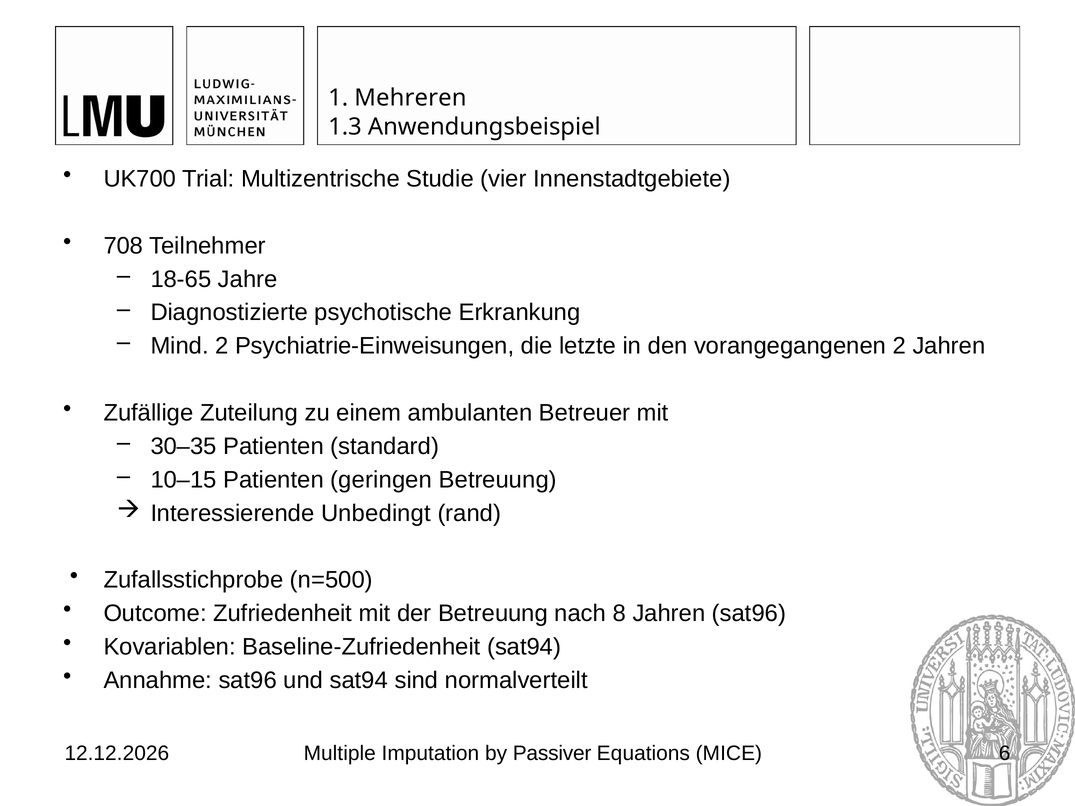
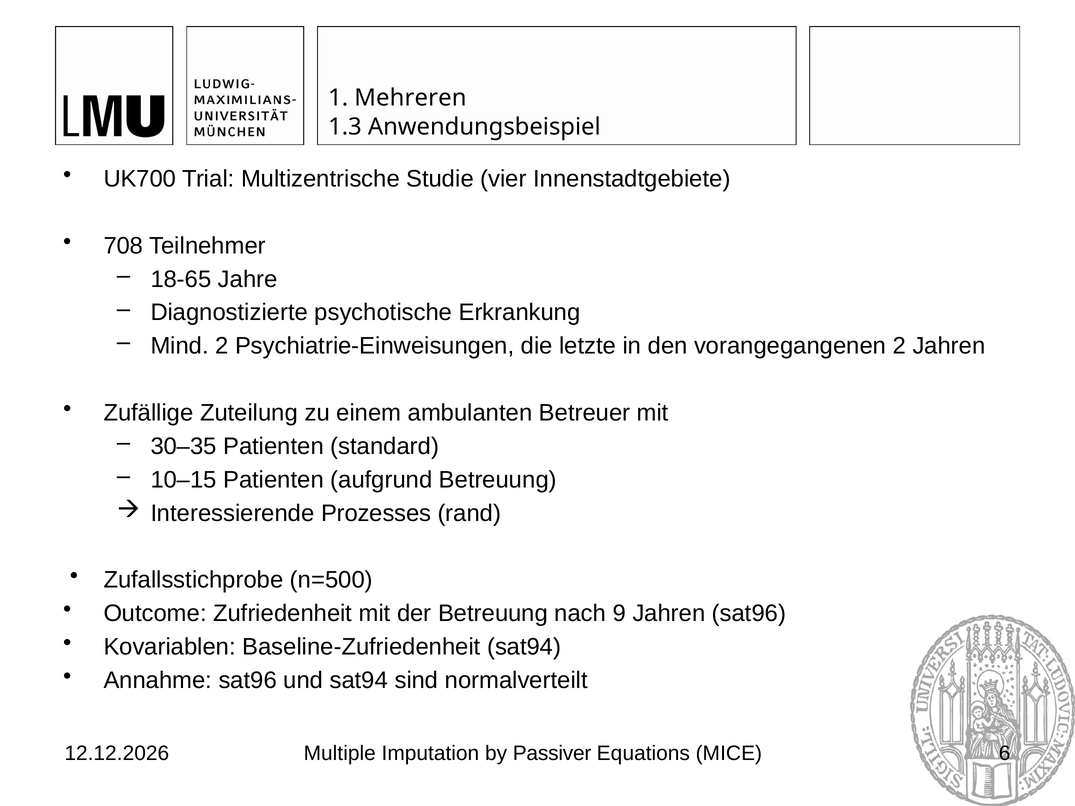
geringen: geringen -> aufgrund
Unbedingt: Unbedingt -> Prozesses
8: 8 -> 9
